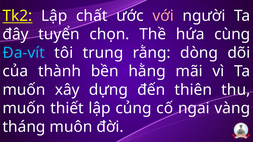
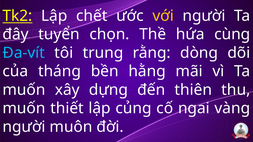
chất: chất -> chết
với colour: pink -> yellow
thành: thành -> tháng
tháng at (24, 127): tháng -> người
